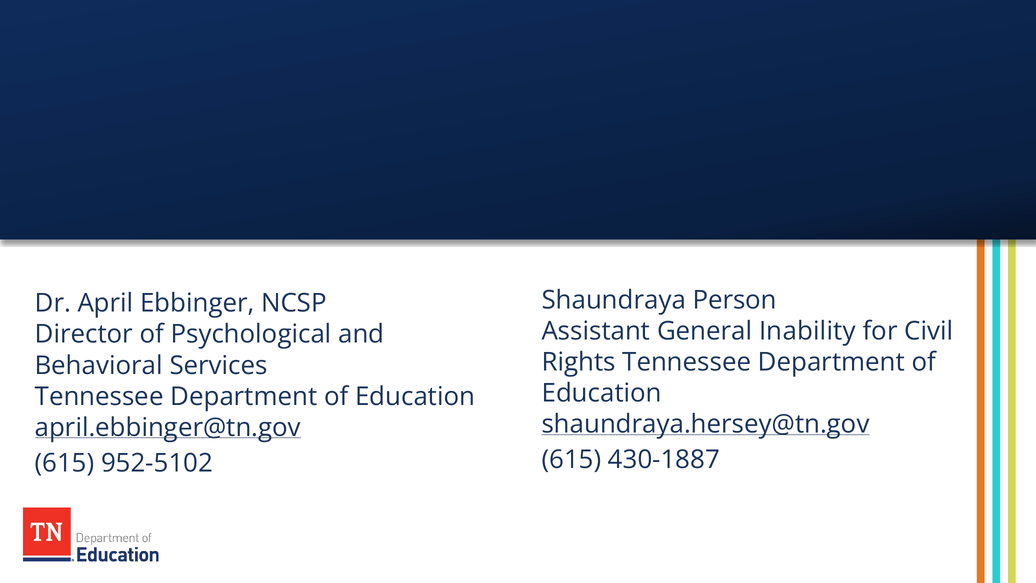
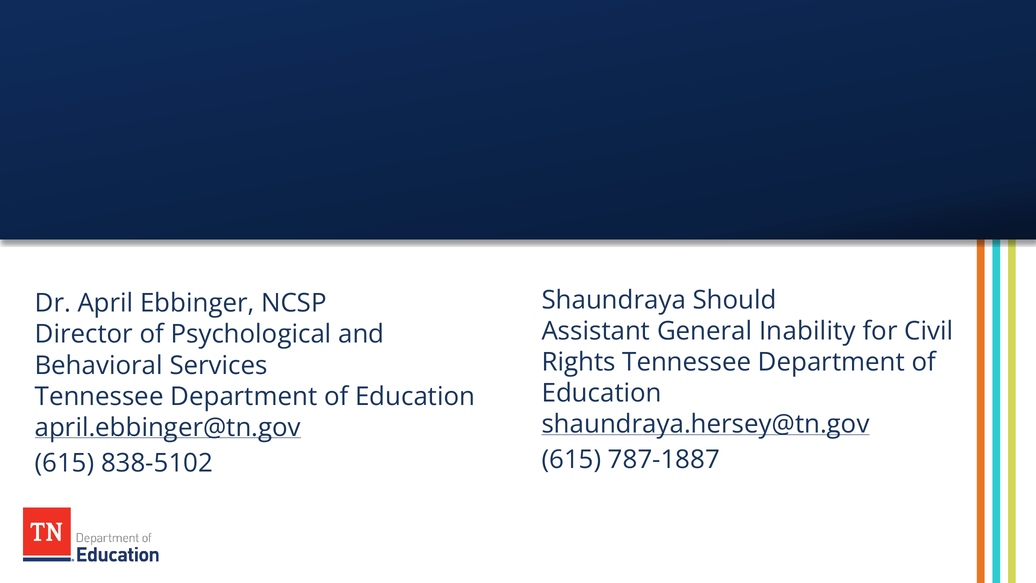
Person: Person -> Should
430-1887: 430-1887 -> 787-1887
952-5102: 952-5102 -> 838-5102
